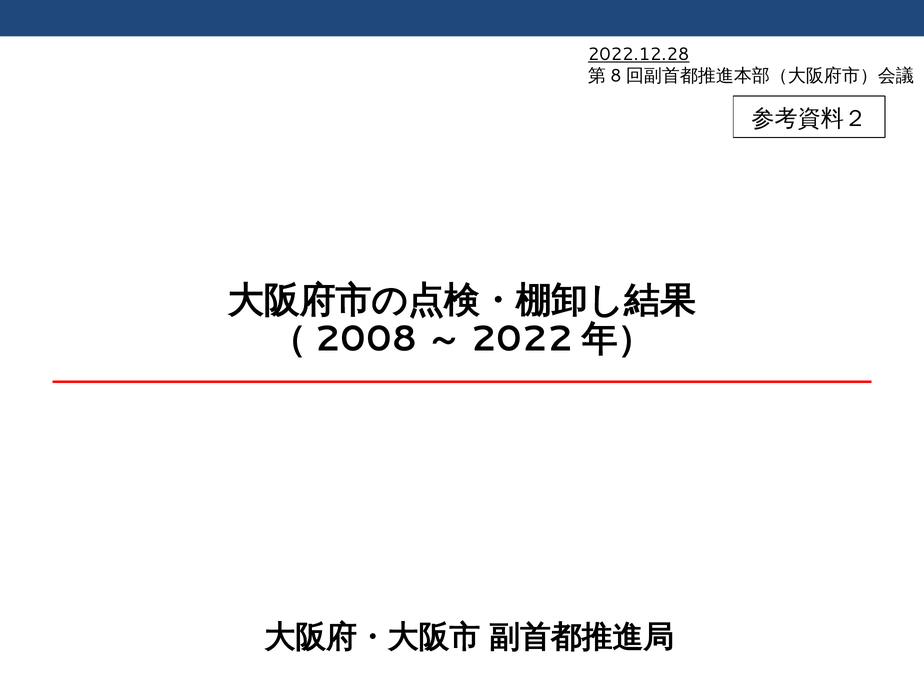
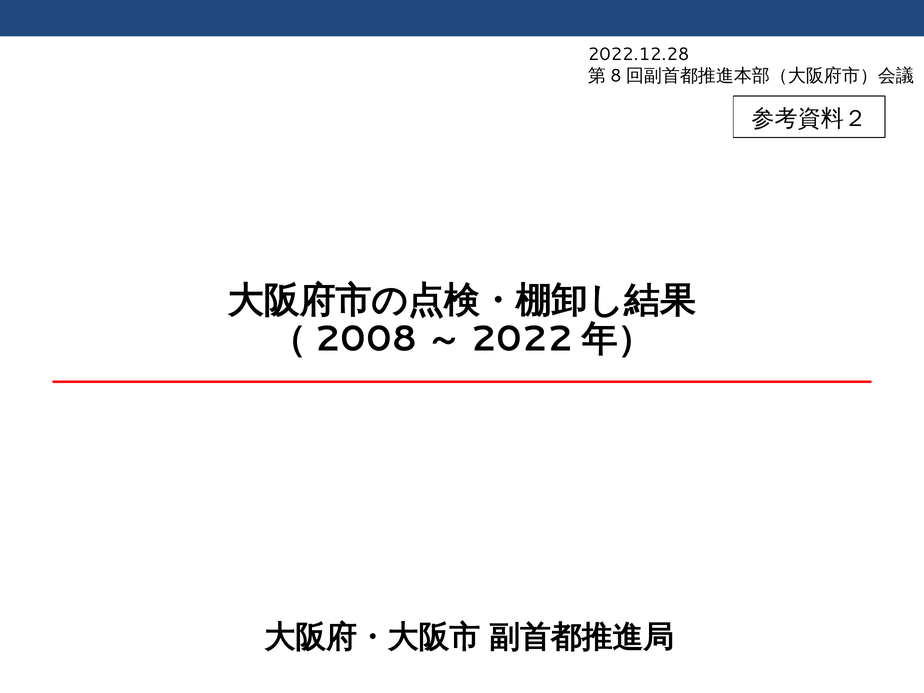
2022.12.28 underline: present -> none
